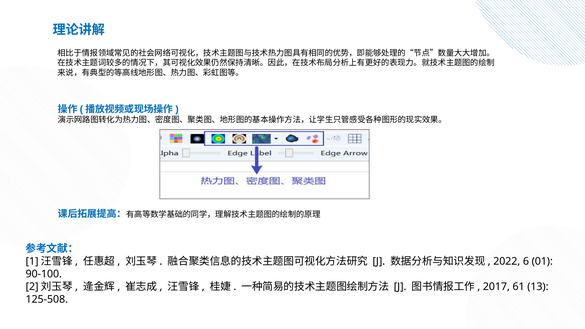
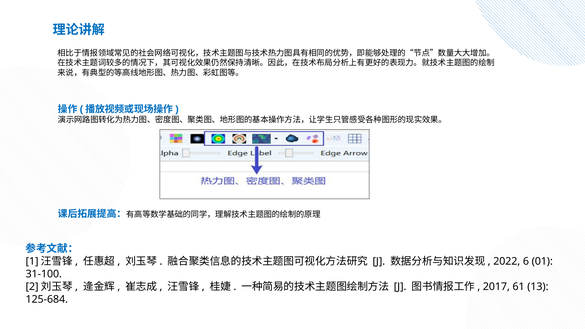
90-100: 90-100 -> 31-100
125-508: 125-508 -> 125-684
